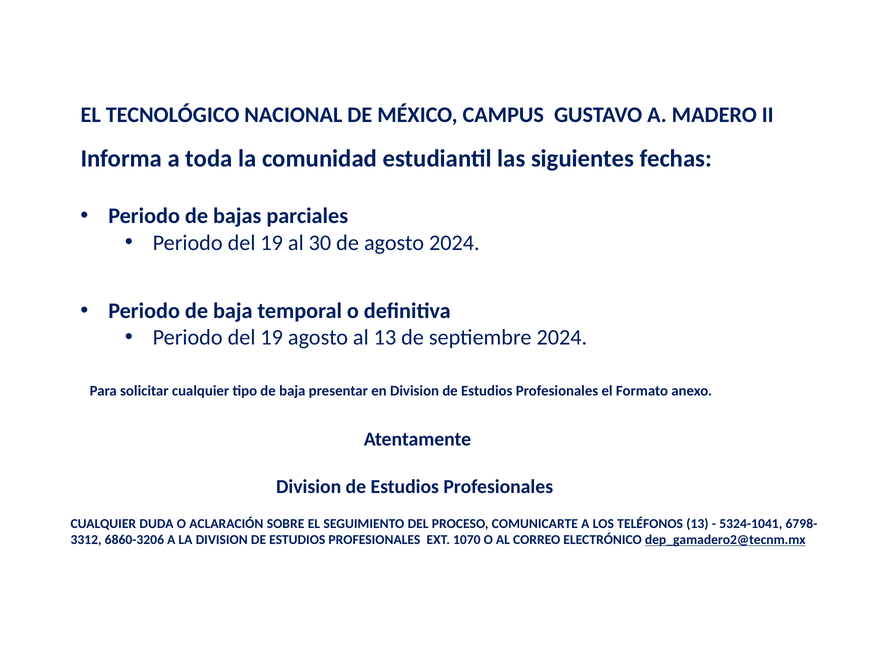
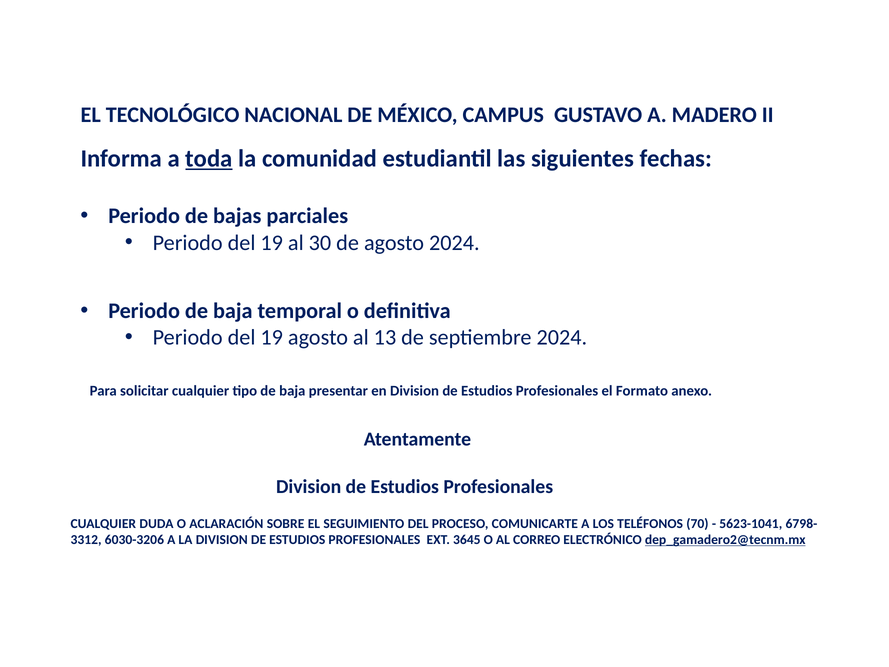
toda underline: none -> present
TELÉFONOS 13: 13 -> 70
5324-1041: 5324-1041 -> 5623-1041
6860-3206: 6860-3206 -> 6030-3206
1070: 1070 -> 3645
